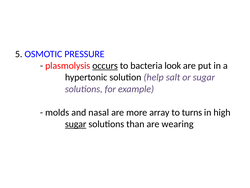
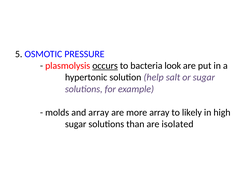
and nasal: nasal -> array
turns: turns -> likely
sugar at (76, 124) underline: present -> none
wearing: wearing -> isolated
